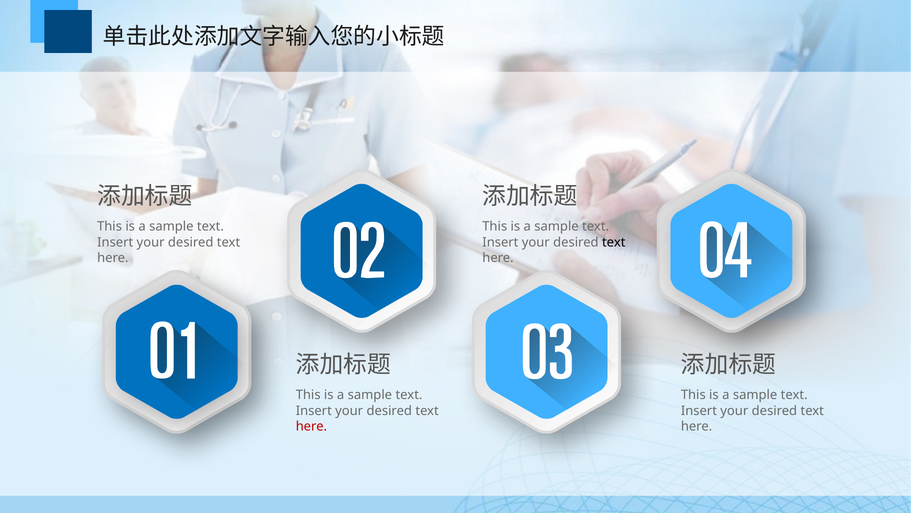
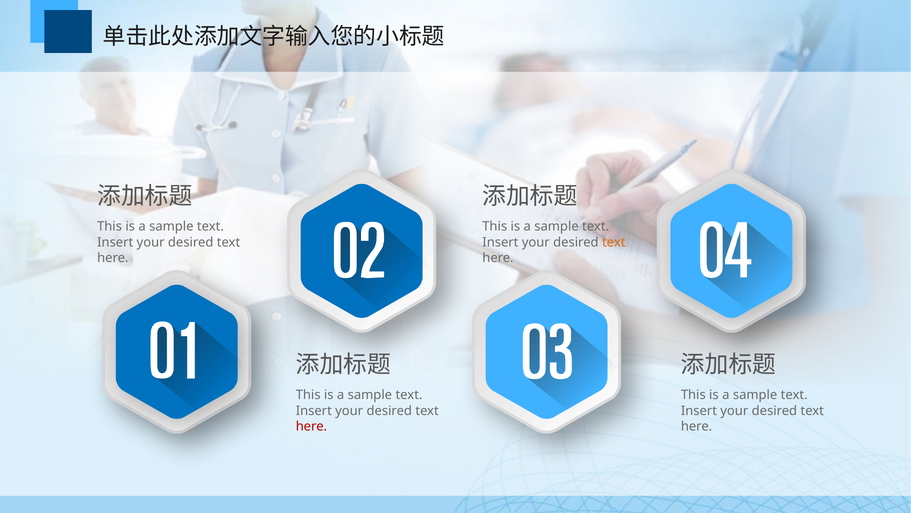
text at (614, 242) colour: black -> orange
